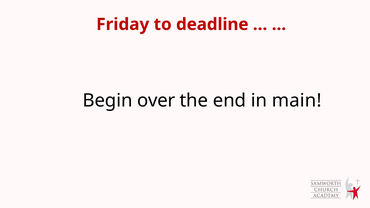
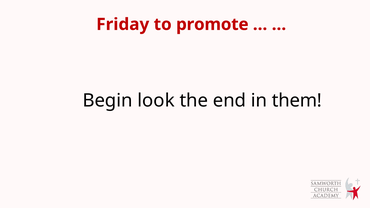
deadline: deadline -> promote
over: over -> look
main: main -> them
